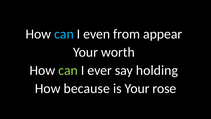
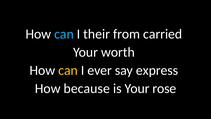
even: even -> their
appear: appear -> carried
can at (68, 70) colour: light green -> yellow
holding: holding -> express
